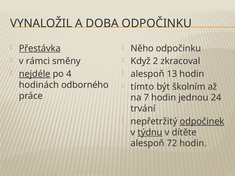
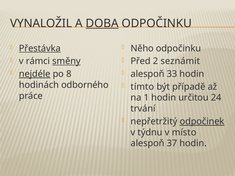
DOBA underline: none -> present
směny underline: none -> present
Když: Když -> Před
zkracoval: zkracoval -> seznámit
4: 4 -> 8
13: 13 -> 33
školním: školním -> případě
7: 7 -> 1
jednou: jednou -> určitou
týdnu underline: present -> none
dítěte: dítěte -> místo
72: 72 -> 37
